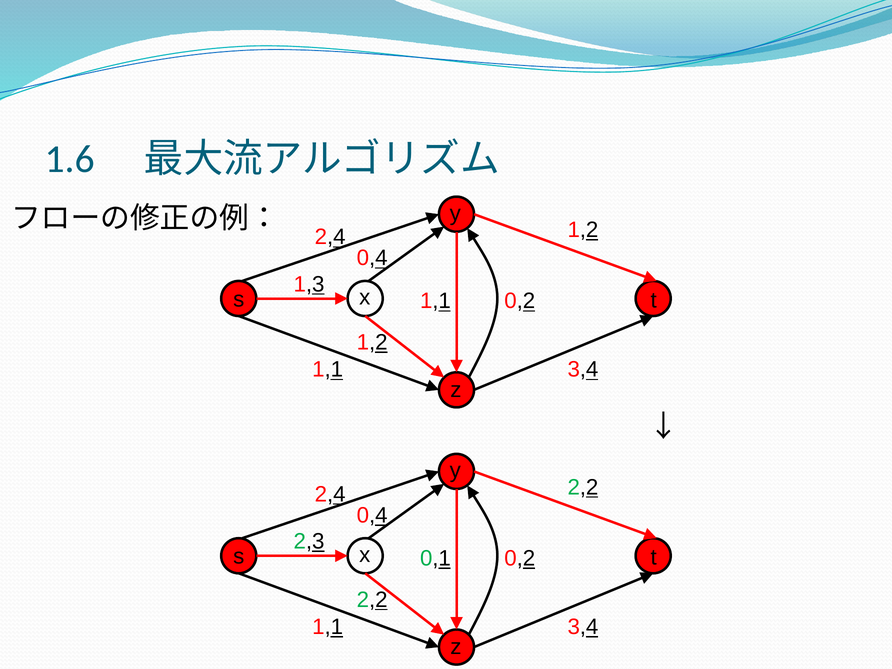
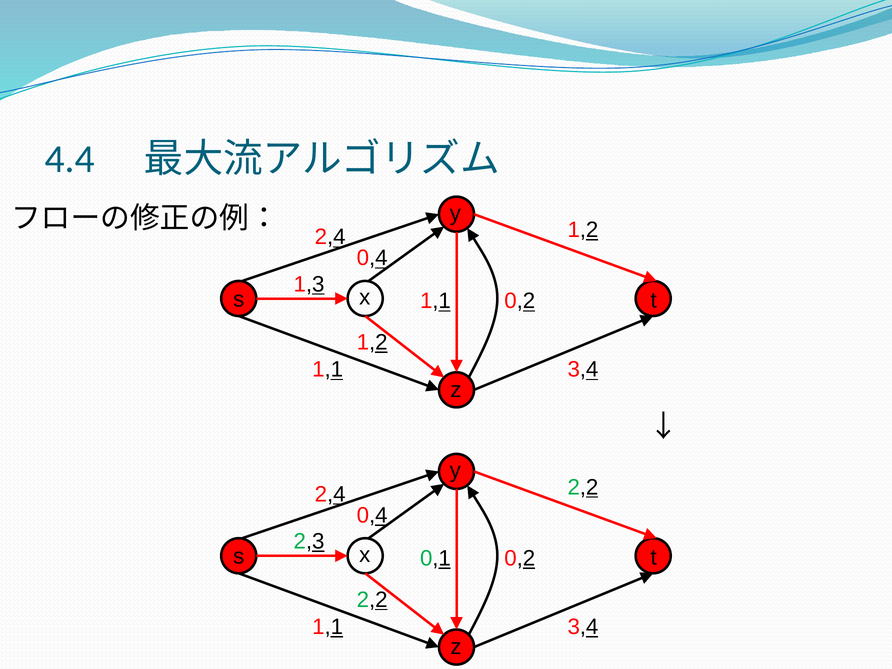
1.6: 1.6 -> 4.4
